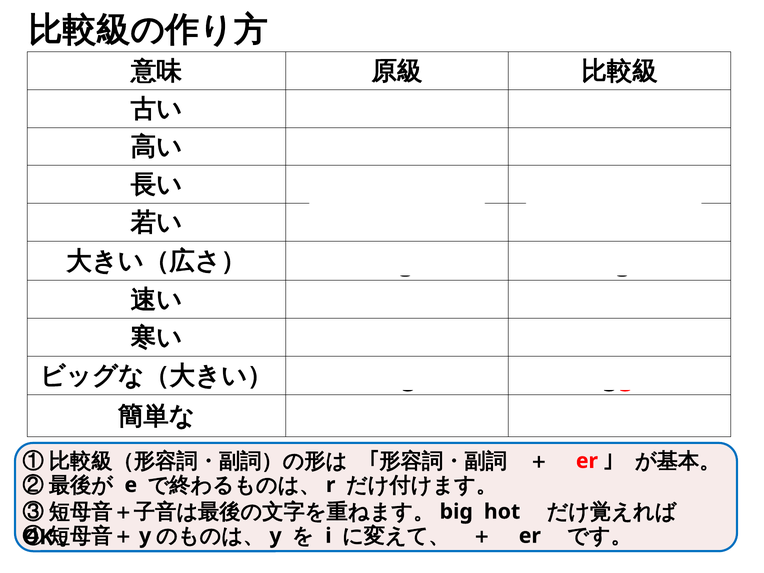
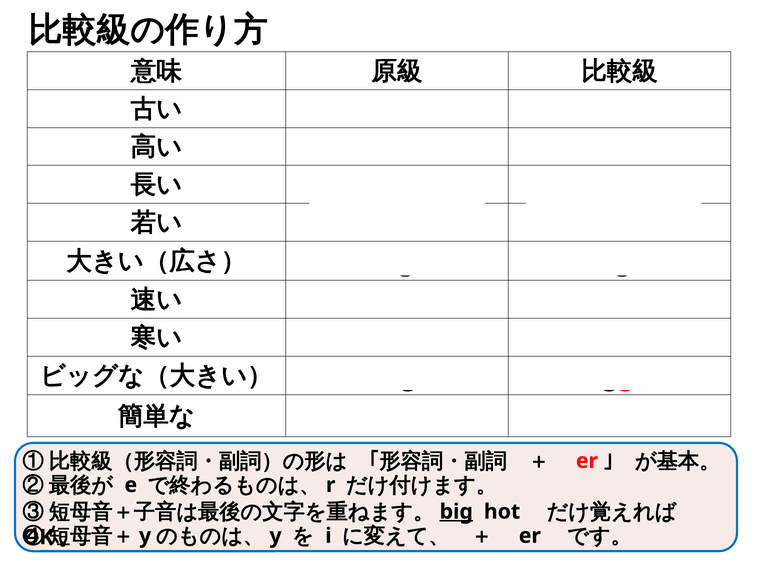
big at (456, 512) underline: none -> present
